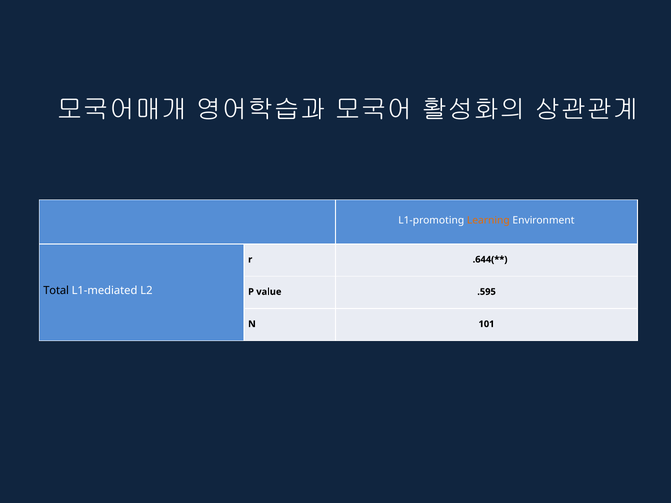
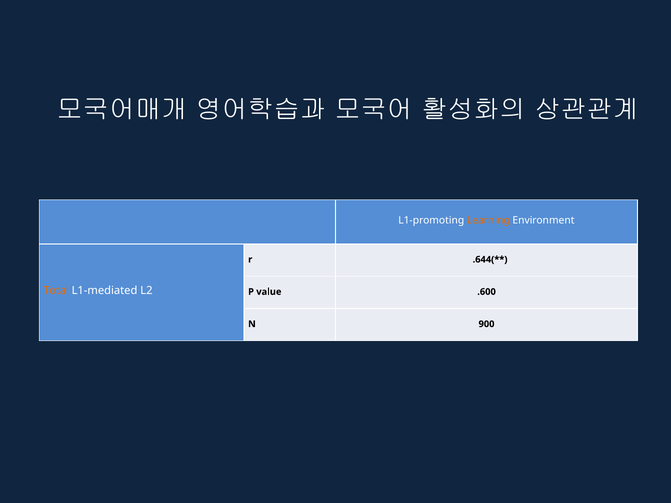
Total colour: black -> orange
.595: .595 -> .600
101: 101 -> 900
